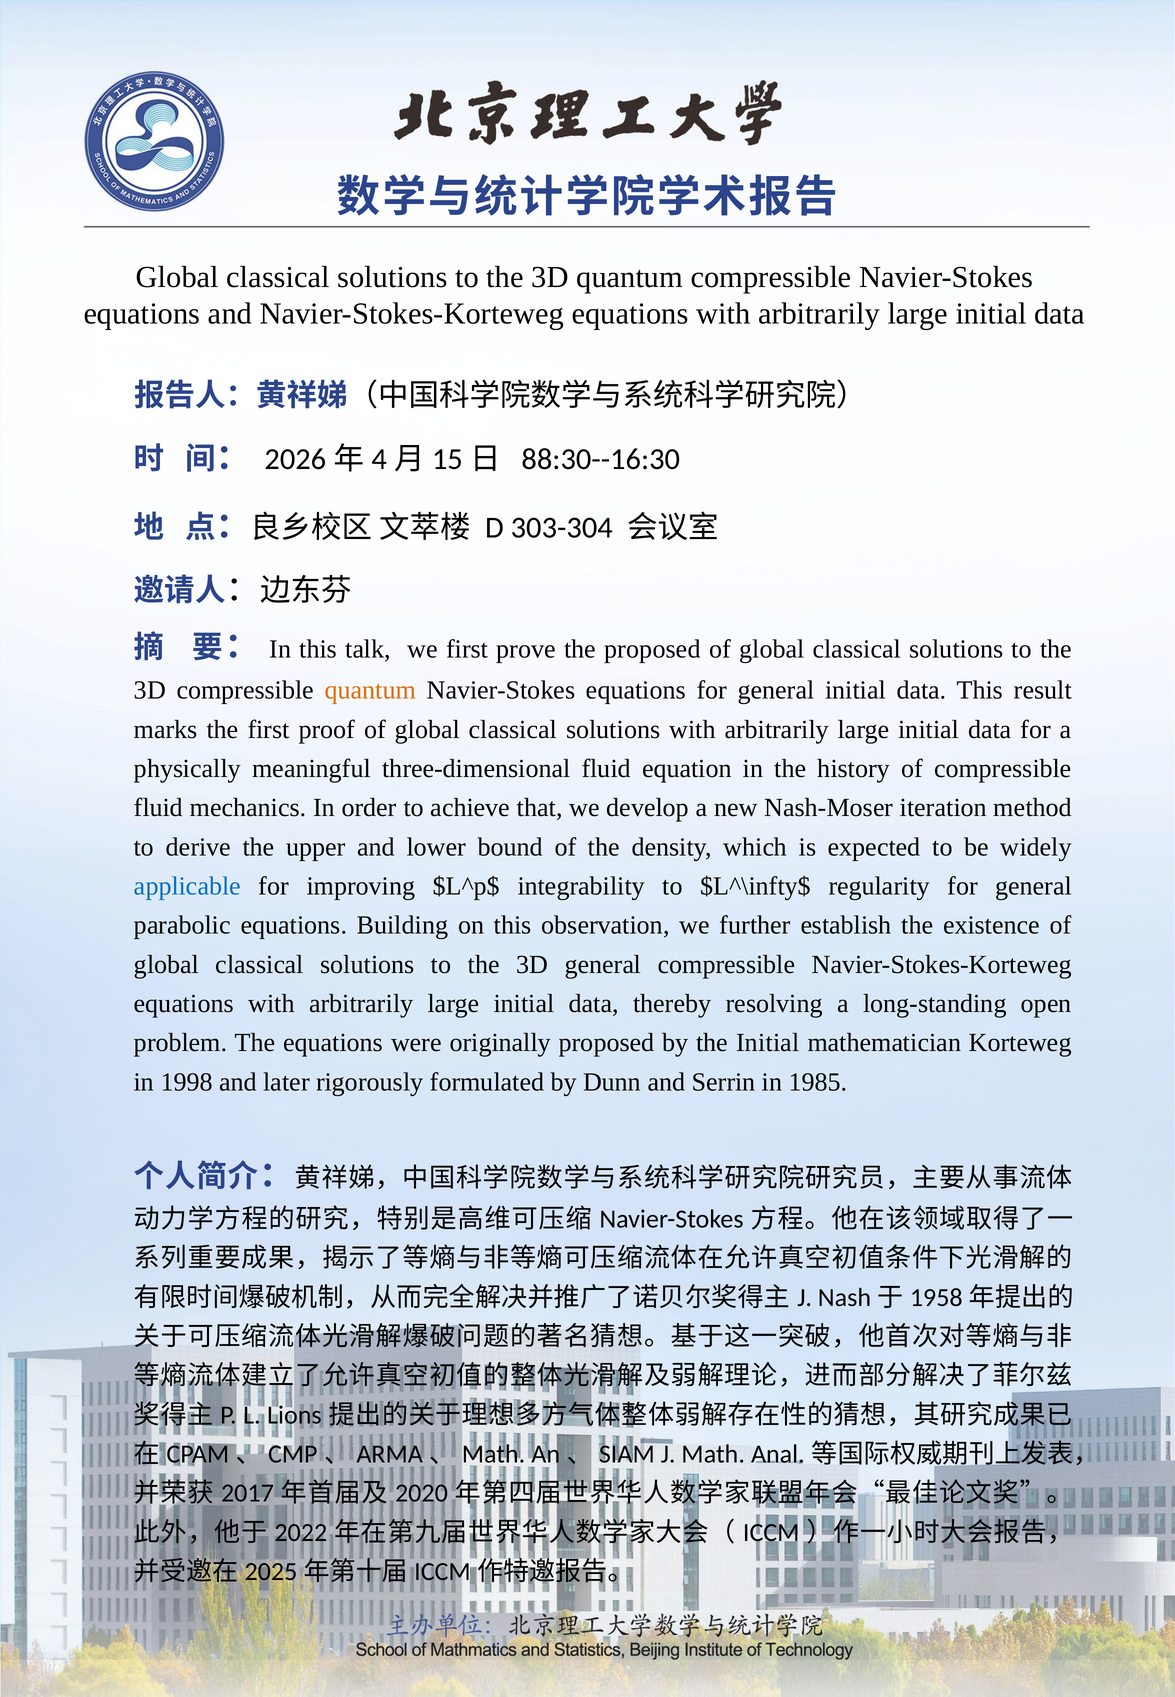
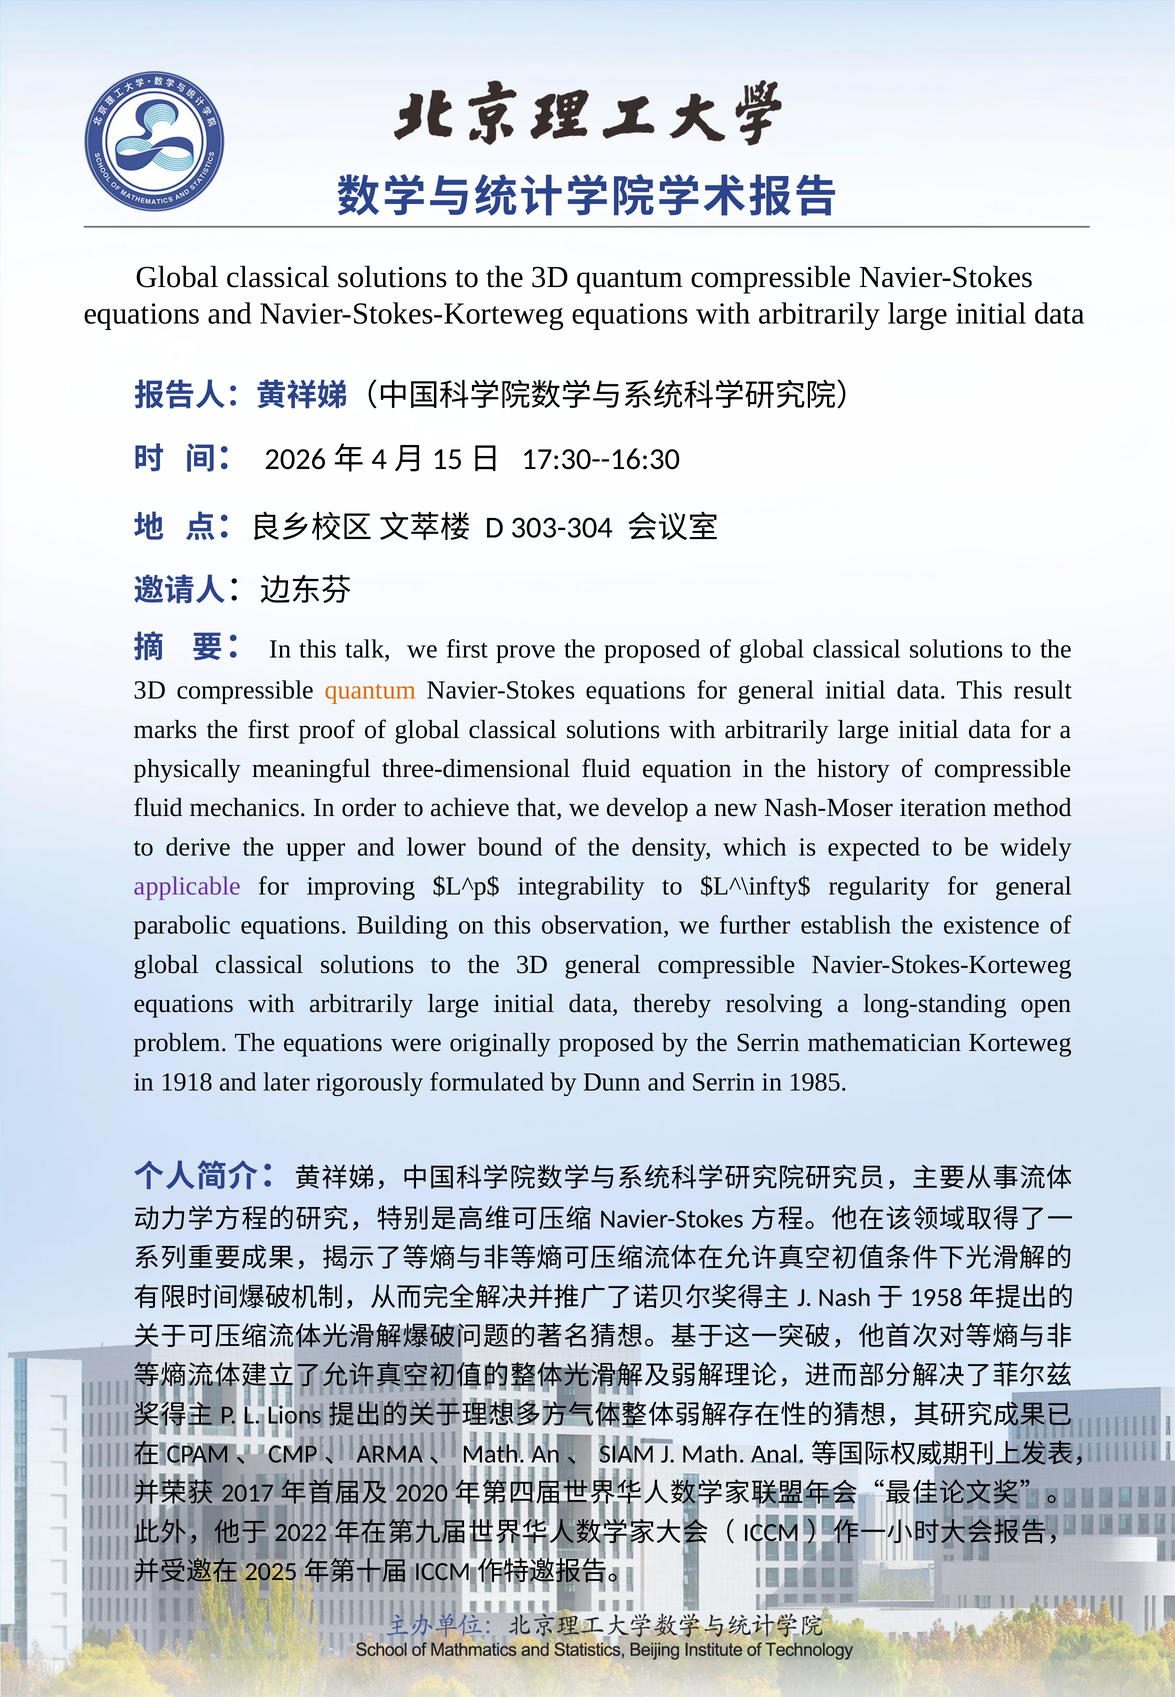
88:30--16:30: 88:30--16:30 -> 17:30--16:30
applicable colour: blue -> purple
the Initial: Initial -> Serrin
1998: 1998 -> 1918
